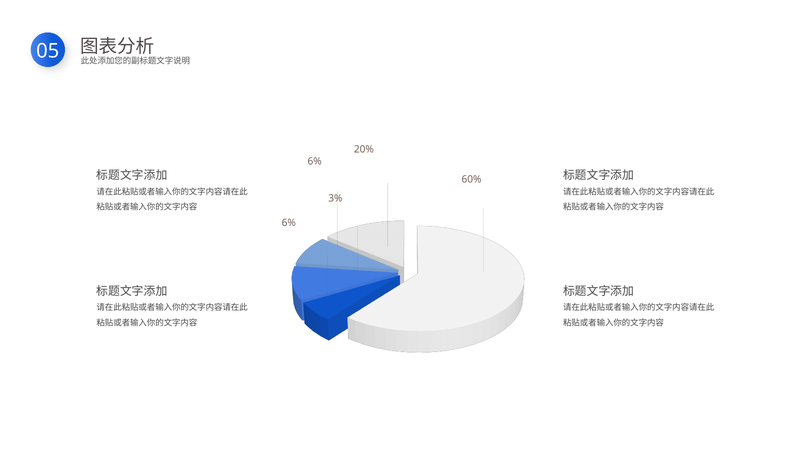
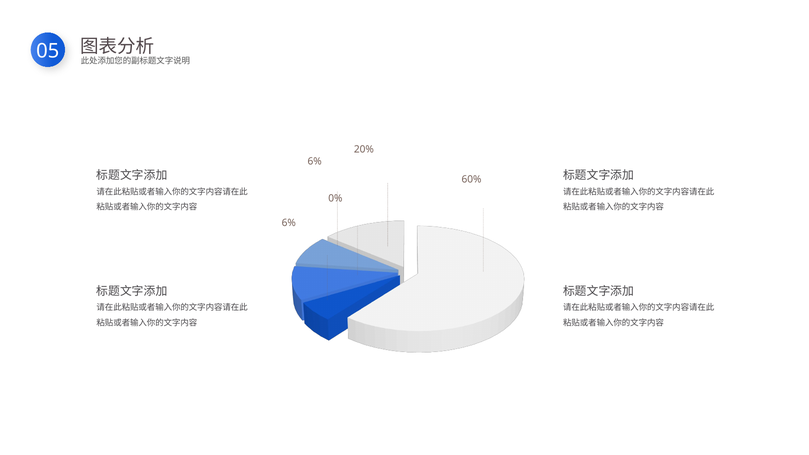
3%: 3% -> 0%
